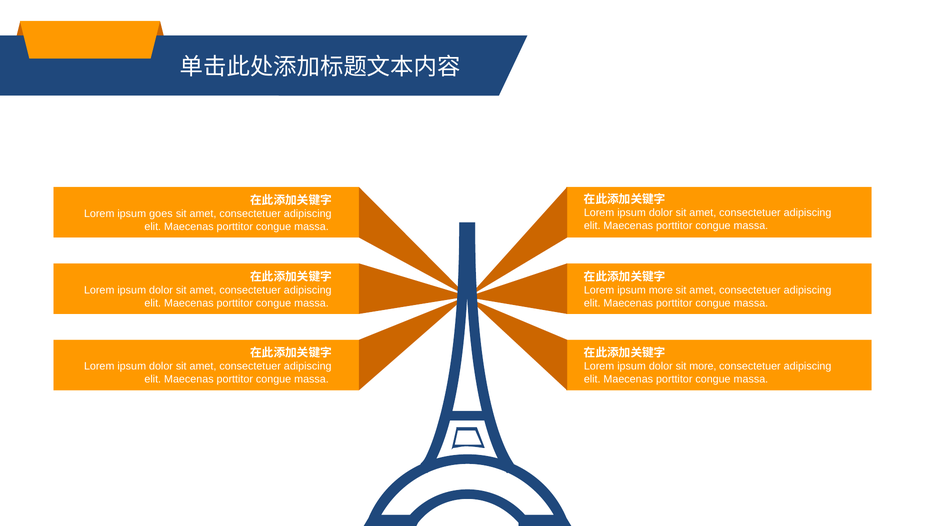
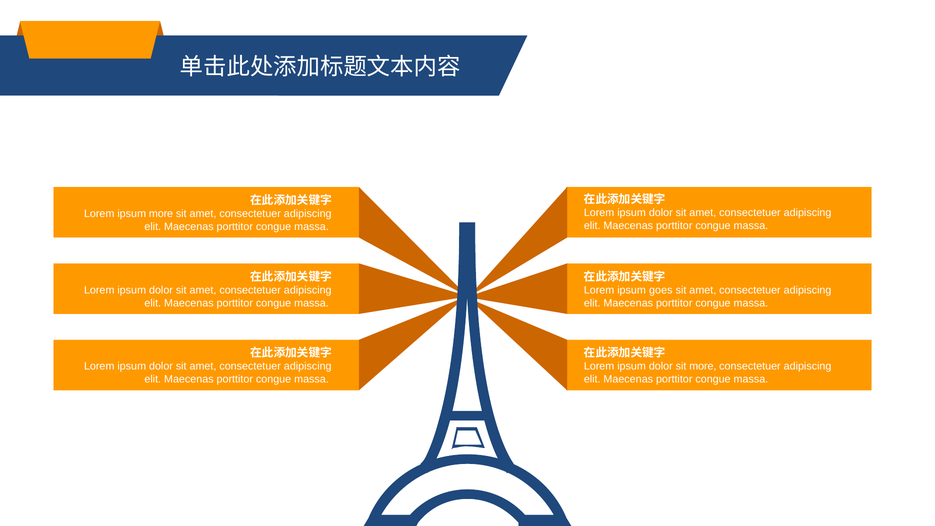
ipsum goes: goes -> more
ipsum more: more -> goes
